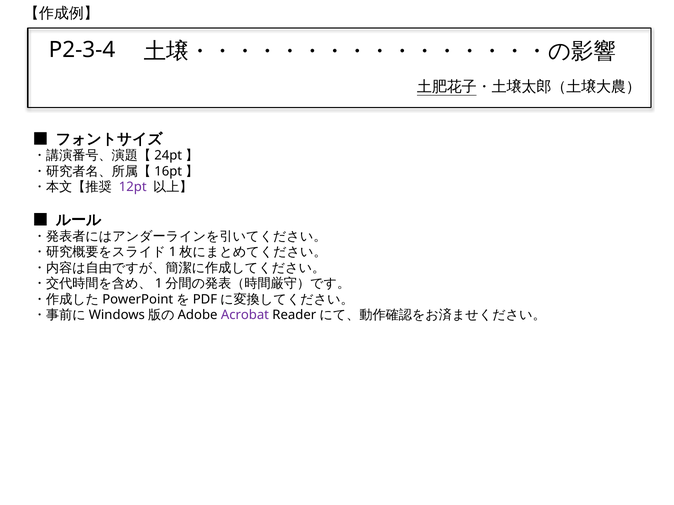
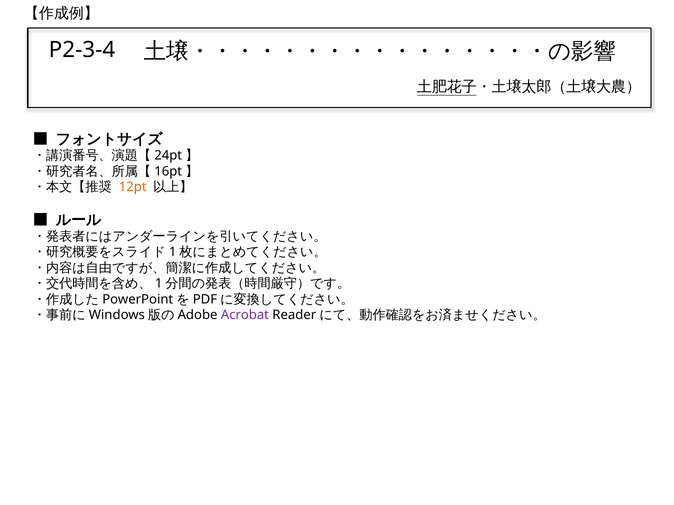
12pt colour: purple -> orange
